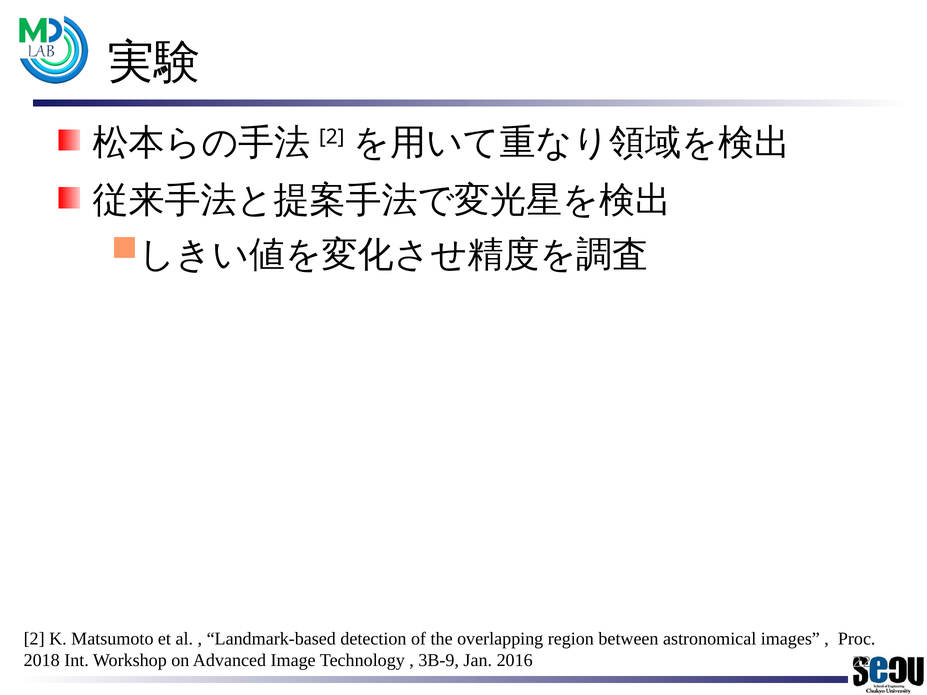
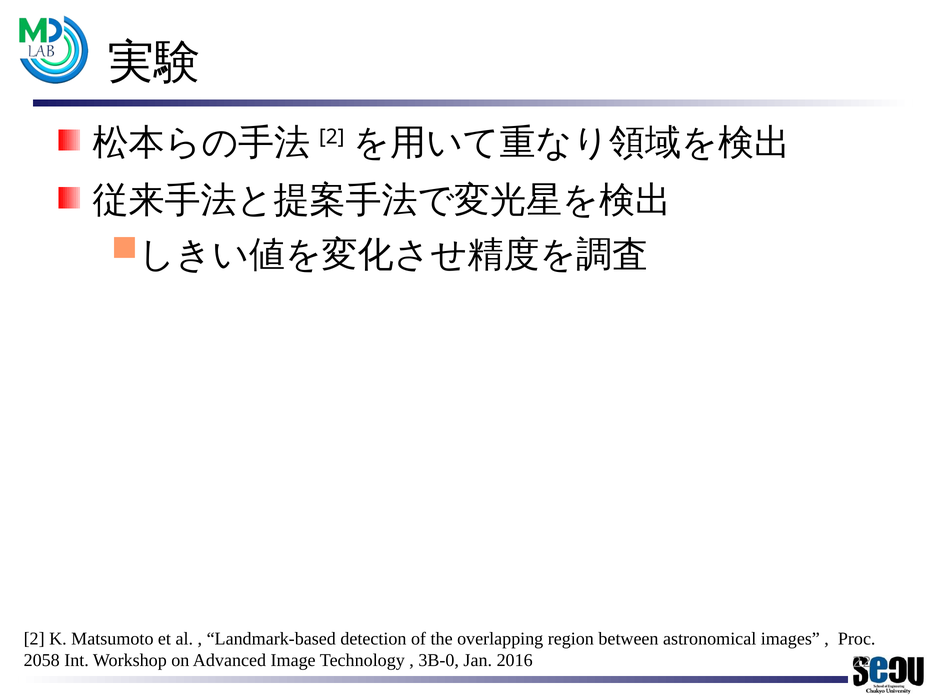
2018: 2018 -> 2058
3B-9: 3B-9 -> 3B-0
